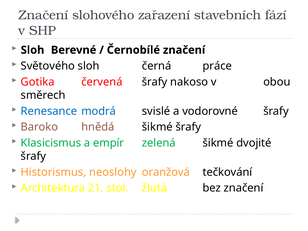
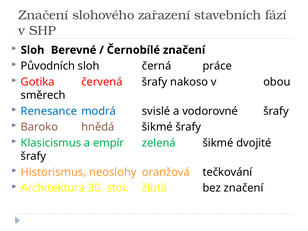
Světového: Světového -> Původních
21: 21 -> 30
